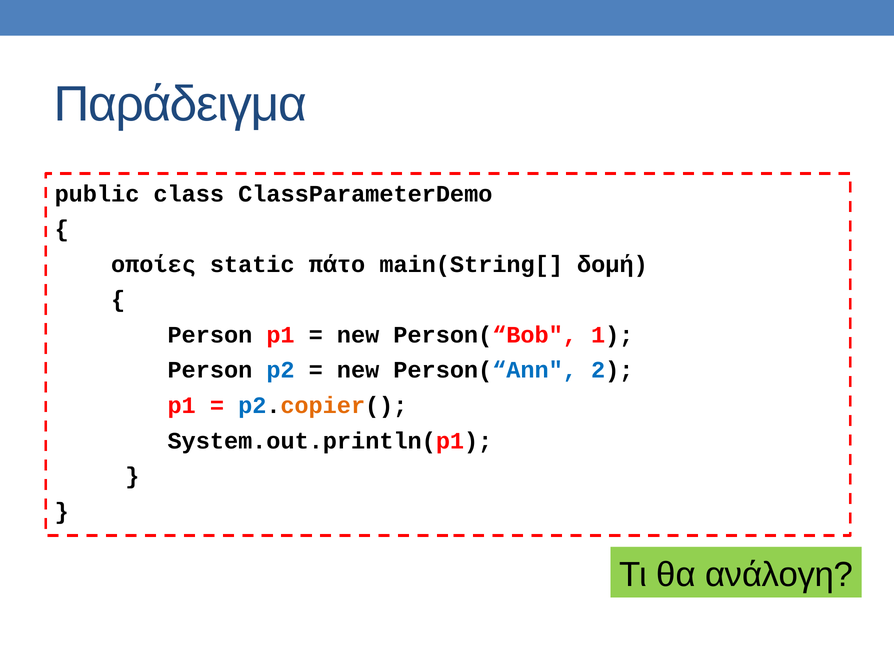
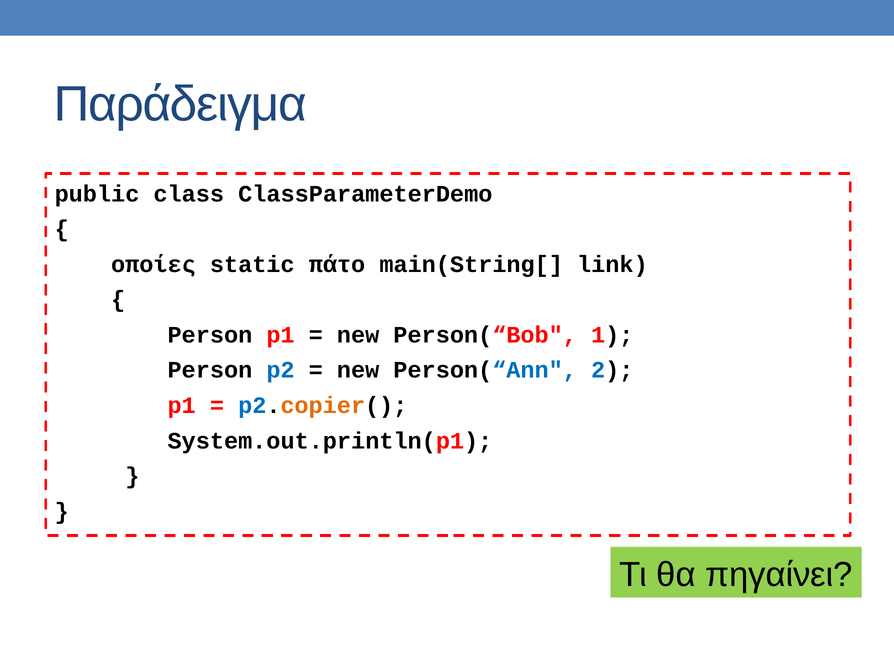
δομή: δομή -> link
ανάλογη: ανάλογη -> πηγαίνει
